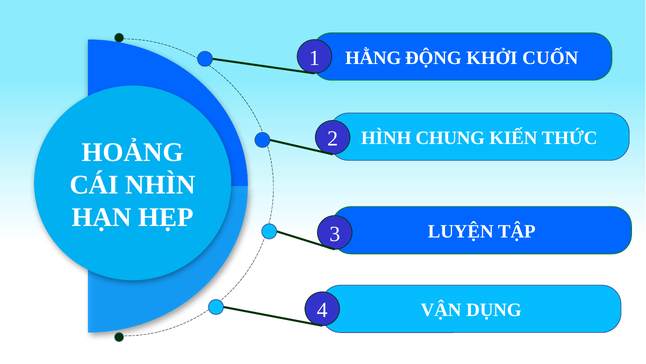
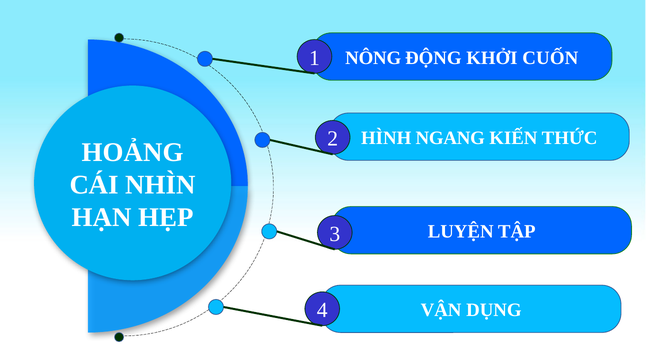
HẰNG: HẰNG -> NÔNG
CHUNG: CHUNG -> NGANG
